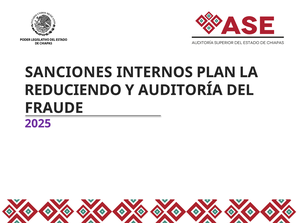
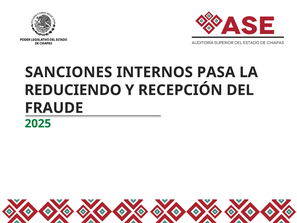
PLAN: PLAN -> PASA
AUDITORÍA: AUDITORÍA -> RECEPCIÓN
2025 colour: purple -> green
